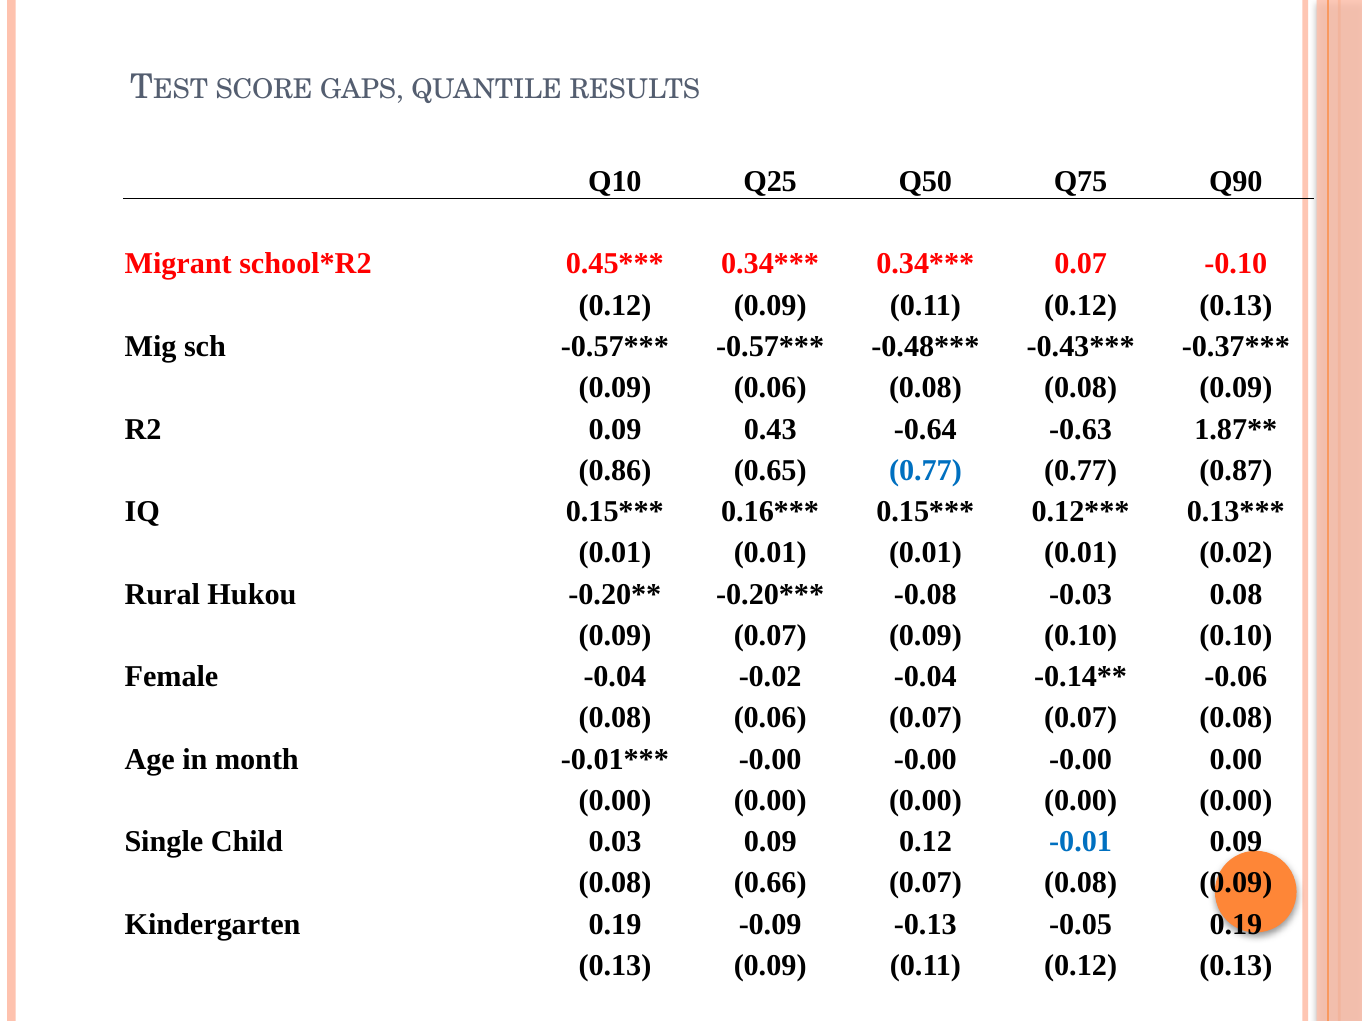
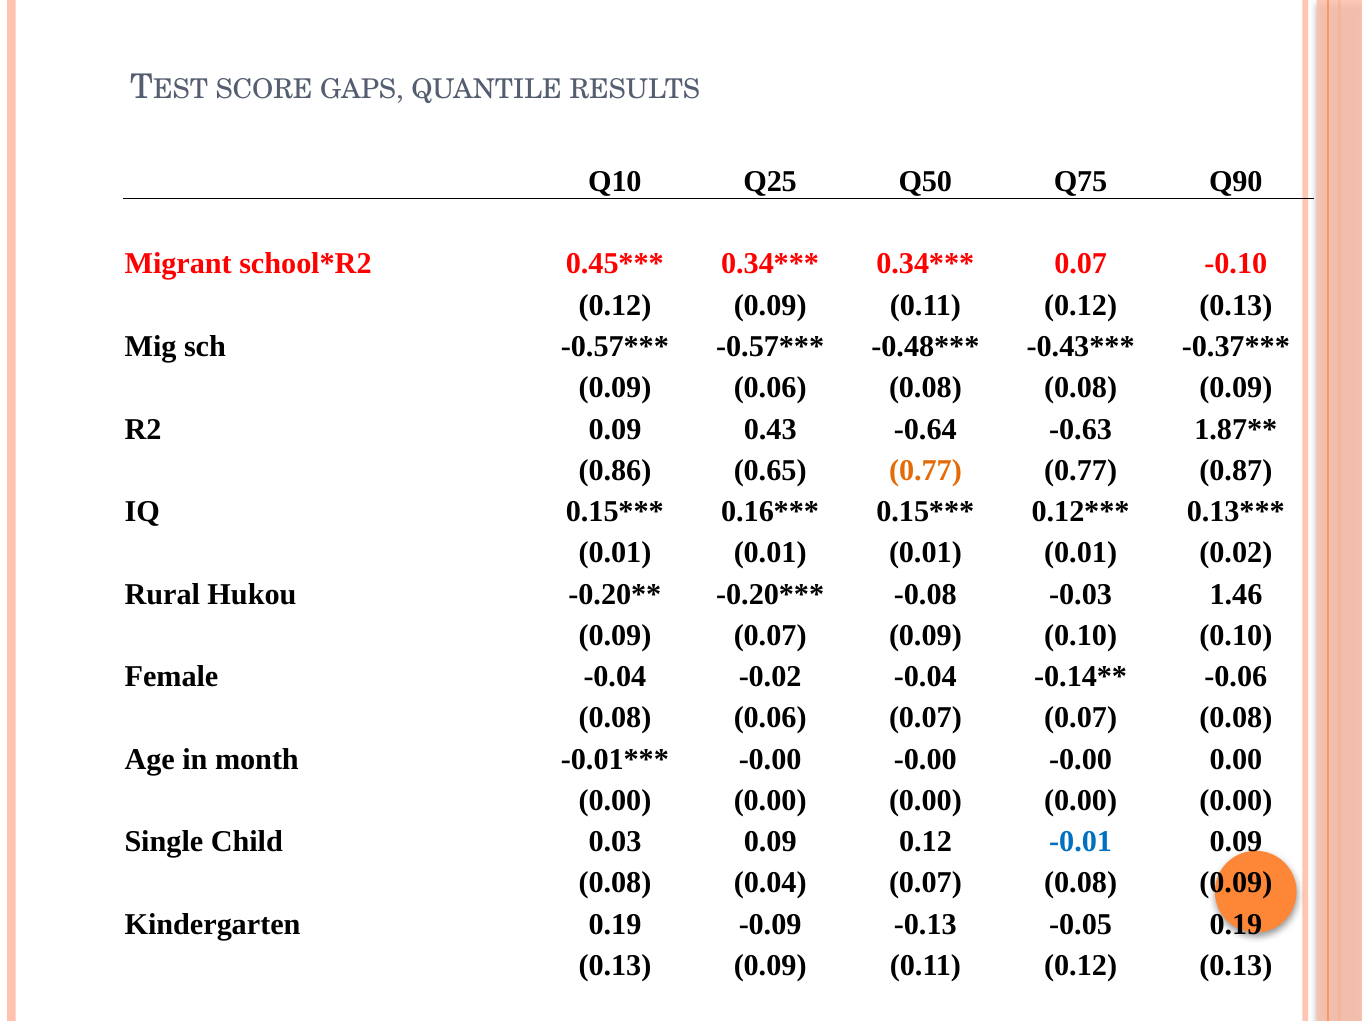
0.77 at (925, 471) colour: blue -> orange
-0.03 0.08: 0.08 -> 1.46
0.66: 0.66 -> 0.04
